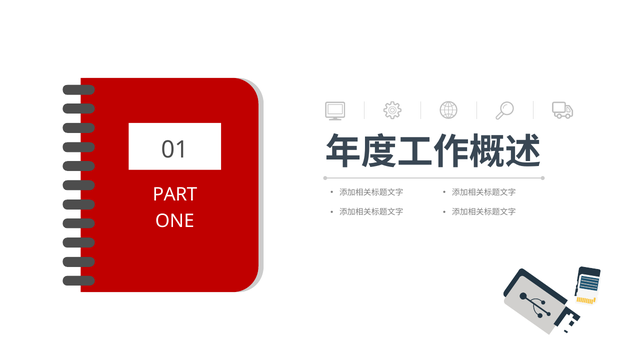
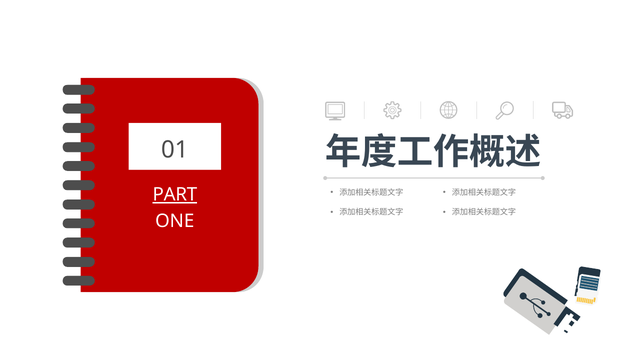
PART underline: none -> present
